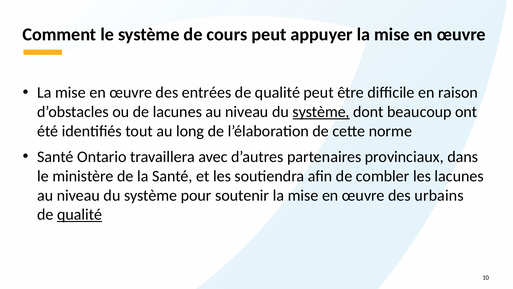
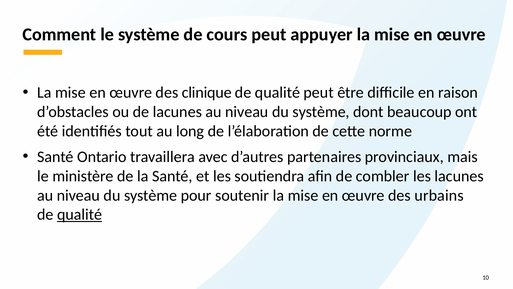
entrées: entrées -> clinique
système at (321, 112) underline: present -> none
dans: dans -> mais
